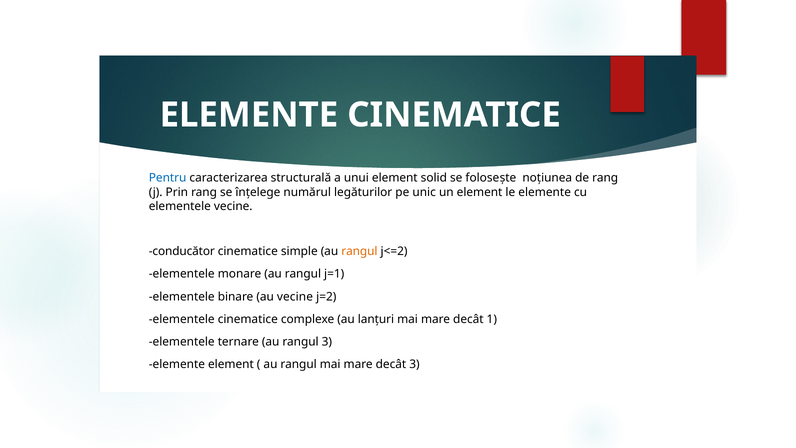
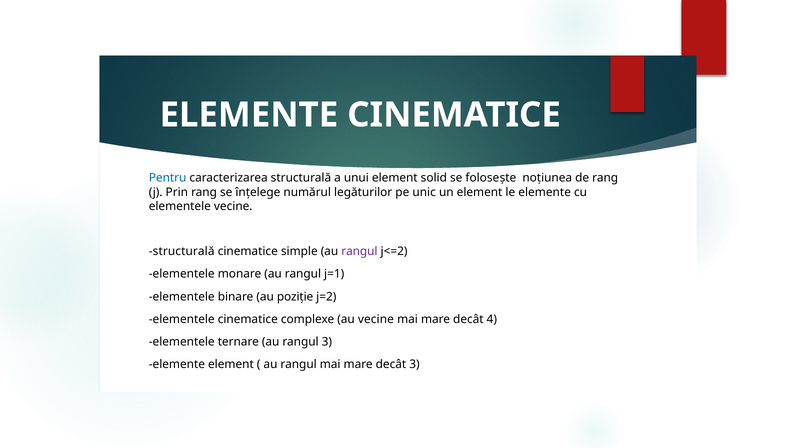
conducător at (182, 251): conducător -> structurală
rangul at (359, 251) colour: orange -> purple
au vecine: vecine -> poziție
au lanțuri: lanțuri -> vecine
1: 1 -> 4
